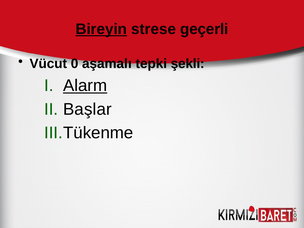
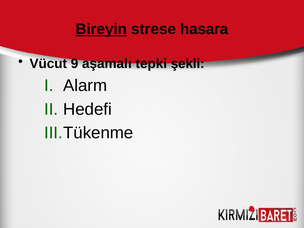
geçerli: geçerli -> hasara
0: 0 -> 9
Alarm underline: present -> none
Başlar: Başlar -> Hedefi
